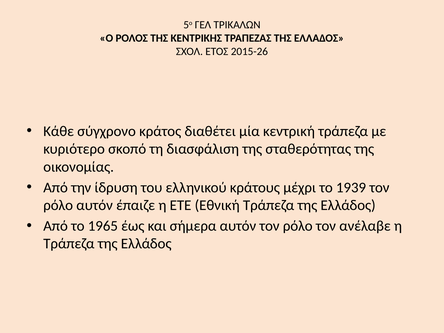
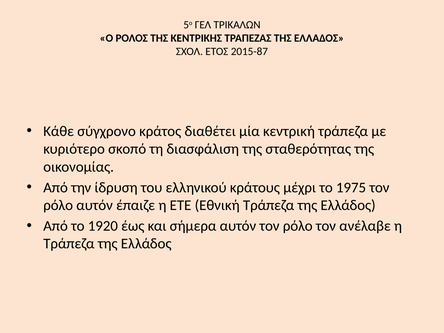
2015-26: 2015-26 -> 2015-87
1939: 1939 -> 1975
1965: 1965 -> 1920
